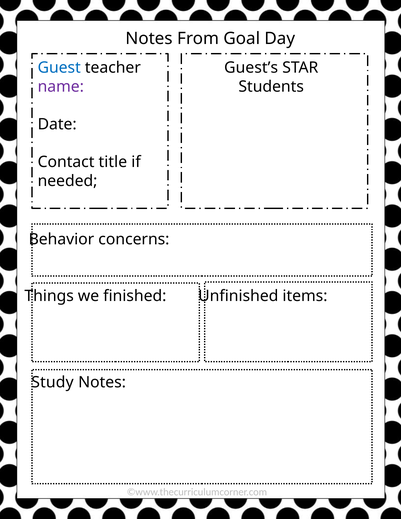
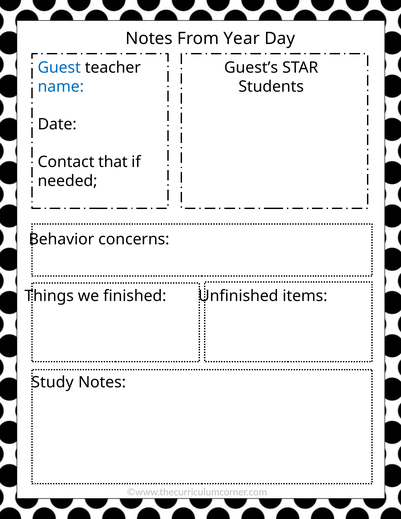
Goal: Goal -> Year
name colour: purple -> blue
title: title -> that
